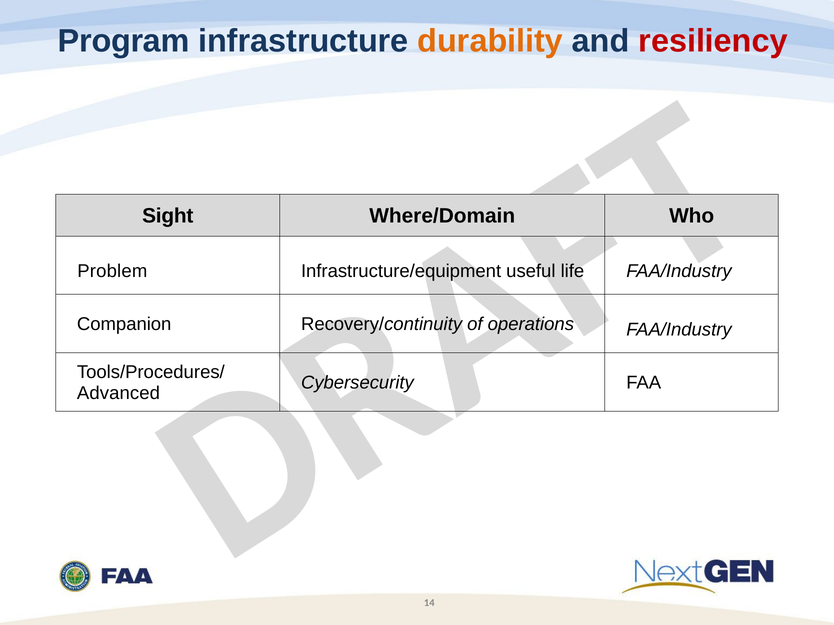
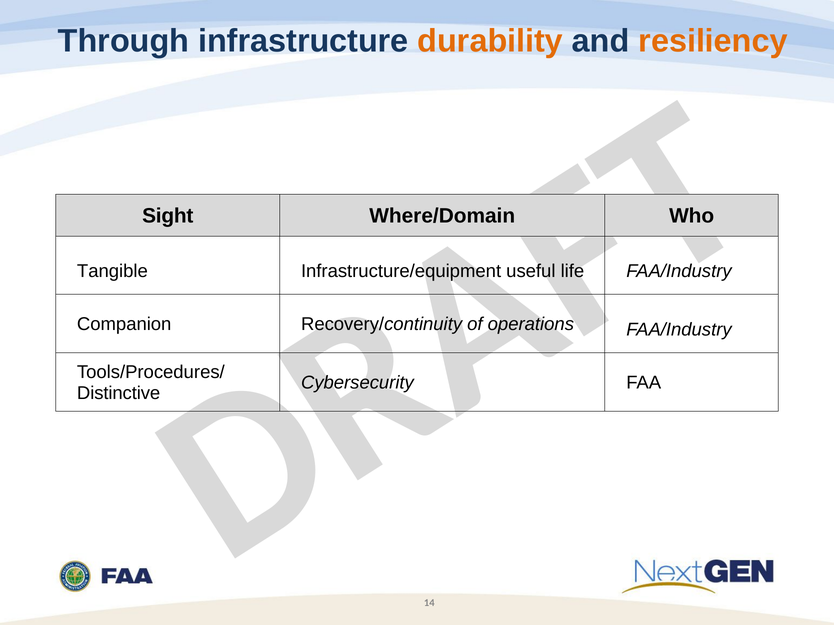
Program: Program -> Through
resiliency colour: red -> orange
Problem: Problem -> Tangible
Advanced: Advanced -> Distinctive
